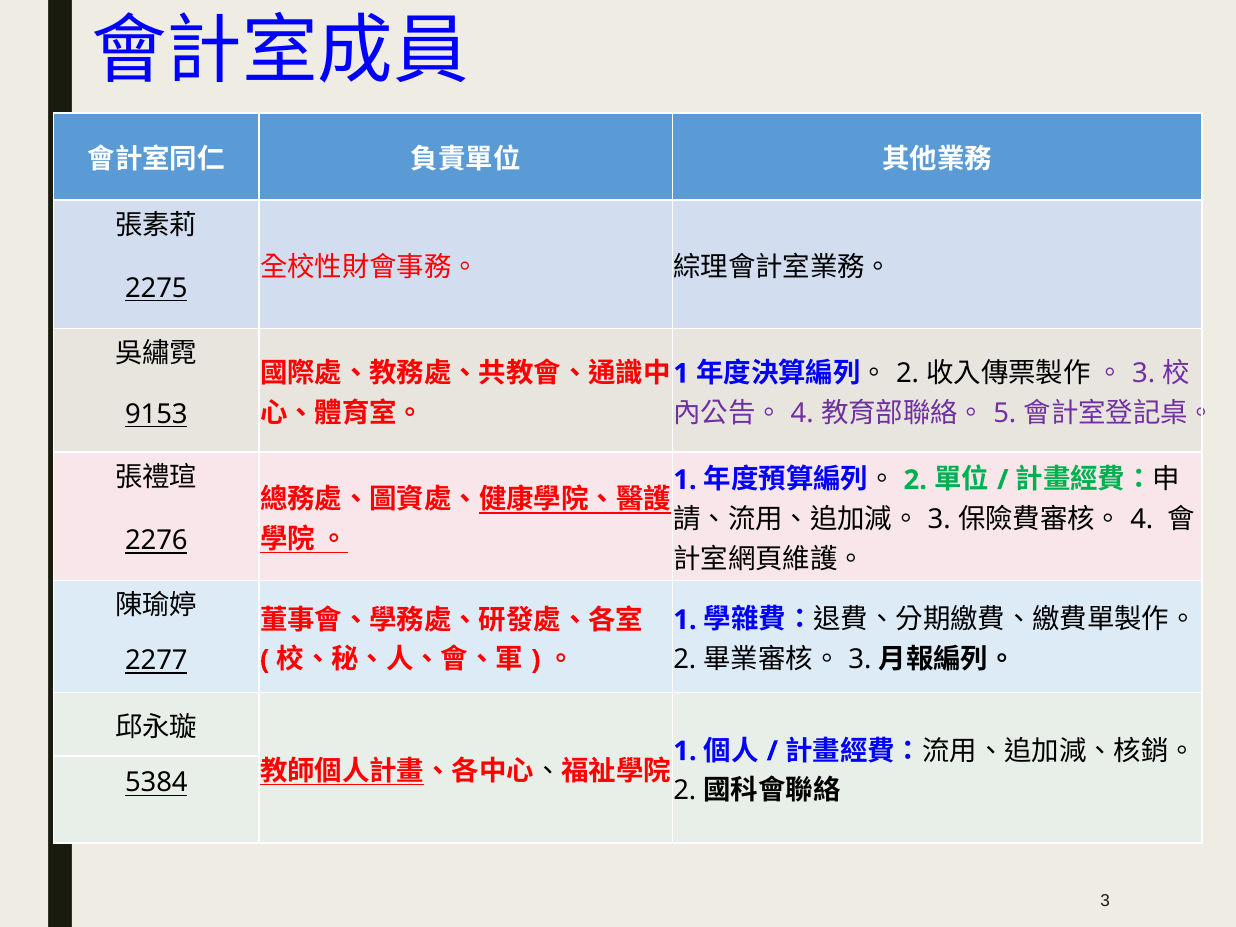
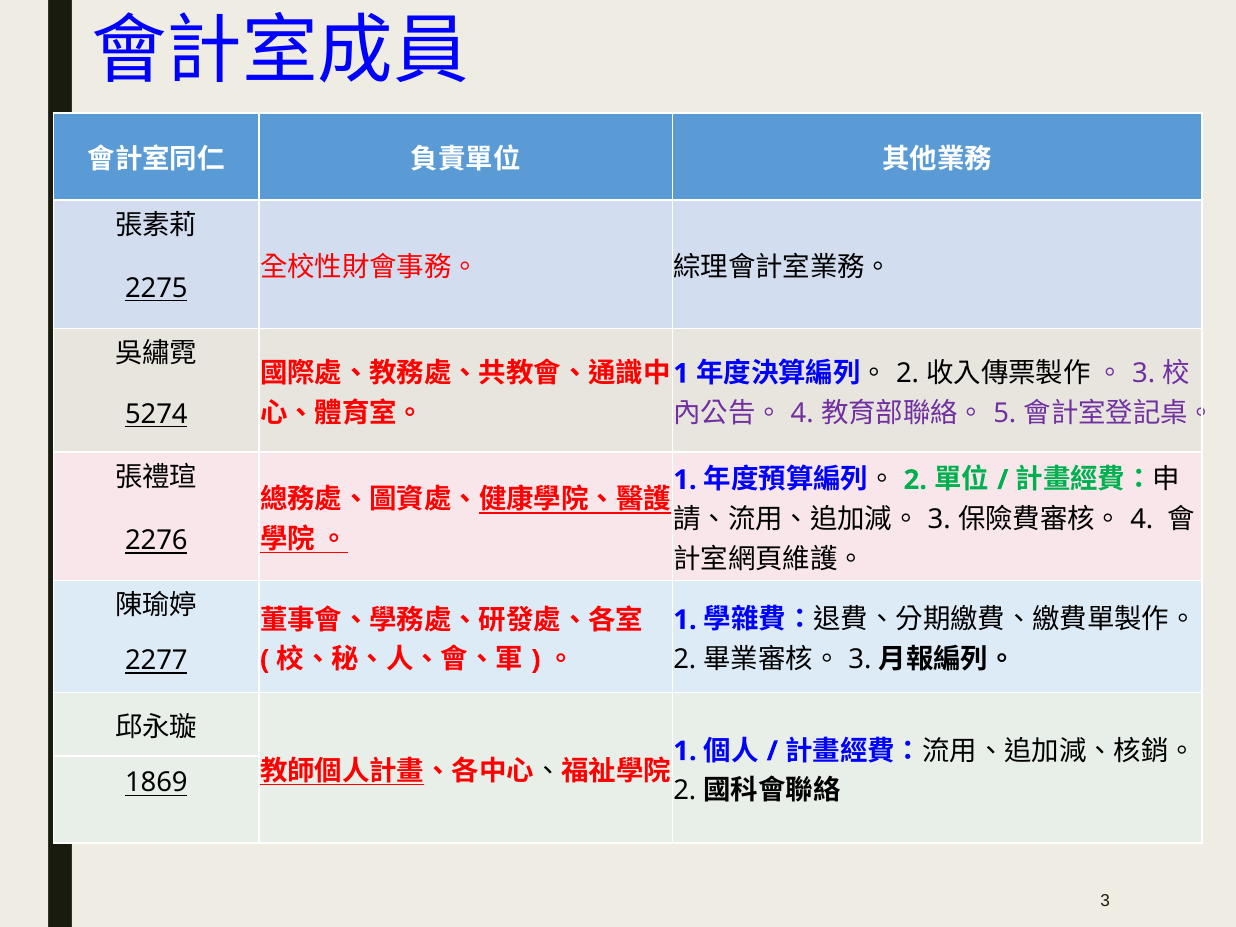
9153: 9153 -> 5274
5384: 5384 -> 1869
